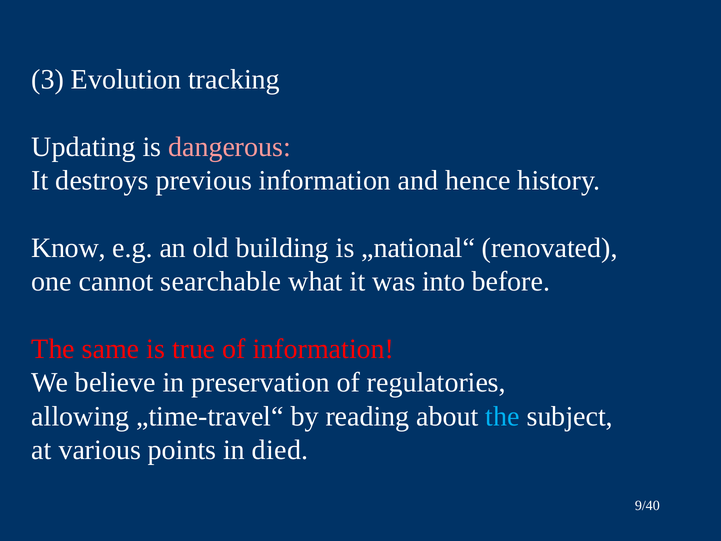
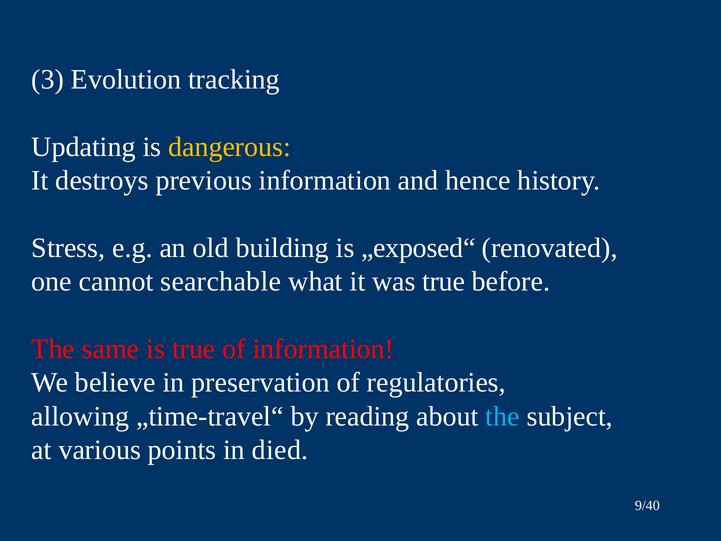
dangerous colour: pink -> yellow
Know: Know -> Stress
„national“: „national“ -> „exposed“
was into: into -> true
